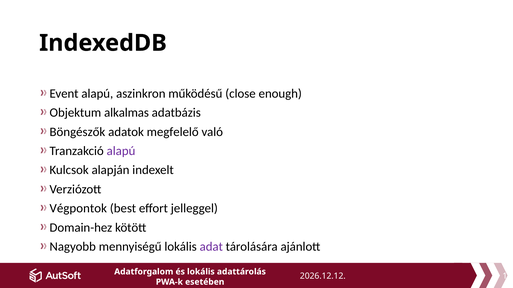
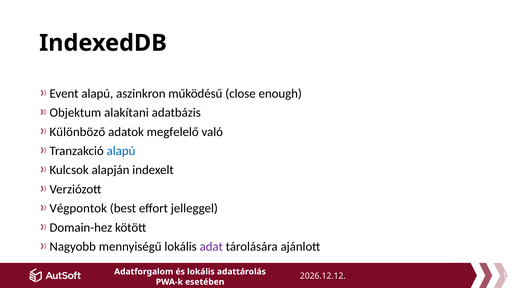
alkalmas: alkalmas -> alakítani
Böngészők: Böngészők -> Különböző
alapú at (121, 151) colour: purple -> blue
